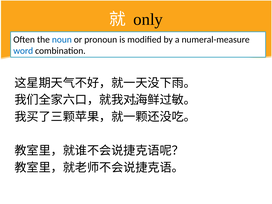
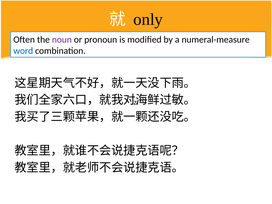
noun colour: blue -> purple
